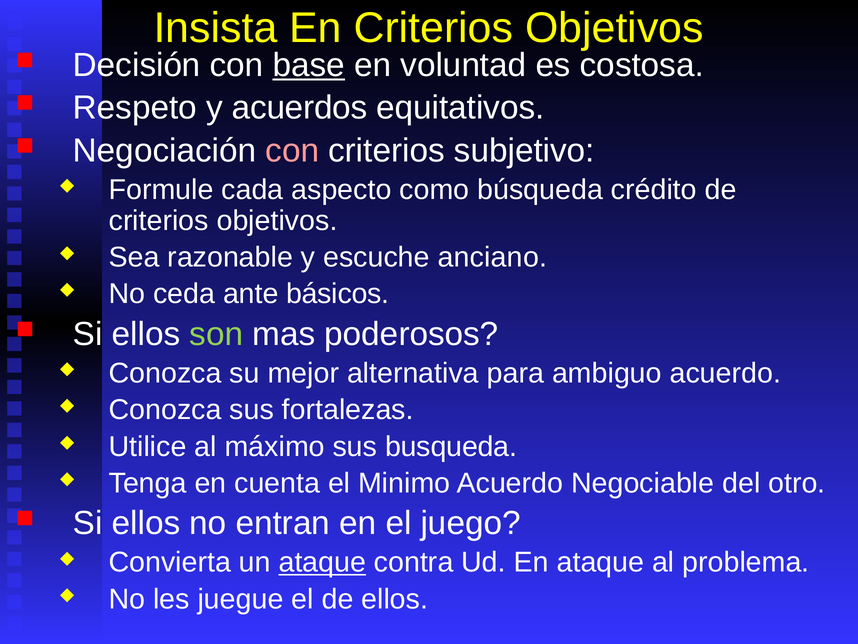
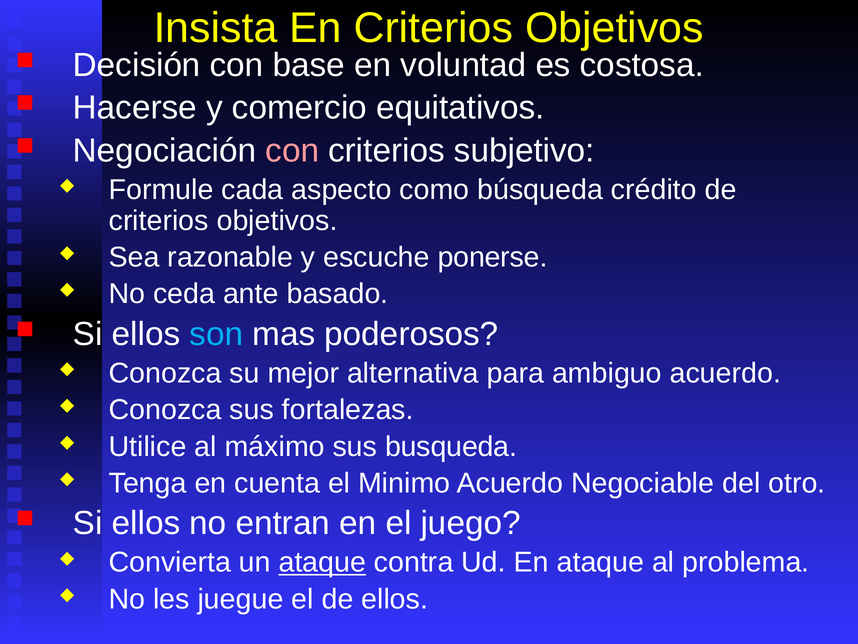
base underline: present -> none
Respeto: Respeto -> Hacerse
acuerdos: acuerdos -> comercio
anciano: anciano -> ponerse
básicos: básicos -> basado
son colour: light green -> light blue
